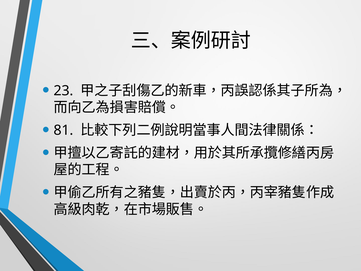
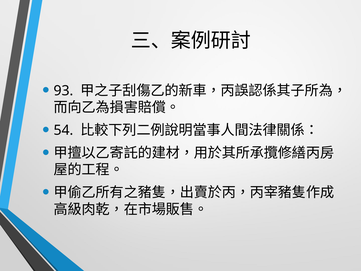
23: 23 -> 93
81: 81 -> 54
